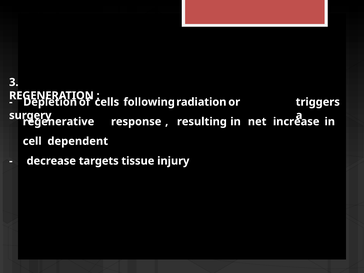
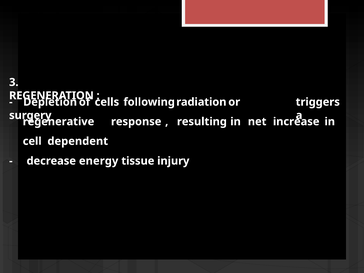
targets: targets -> energy
